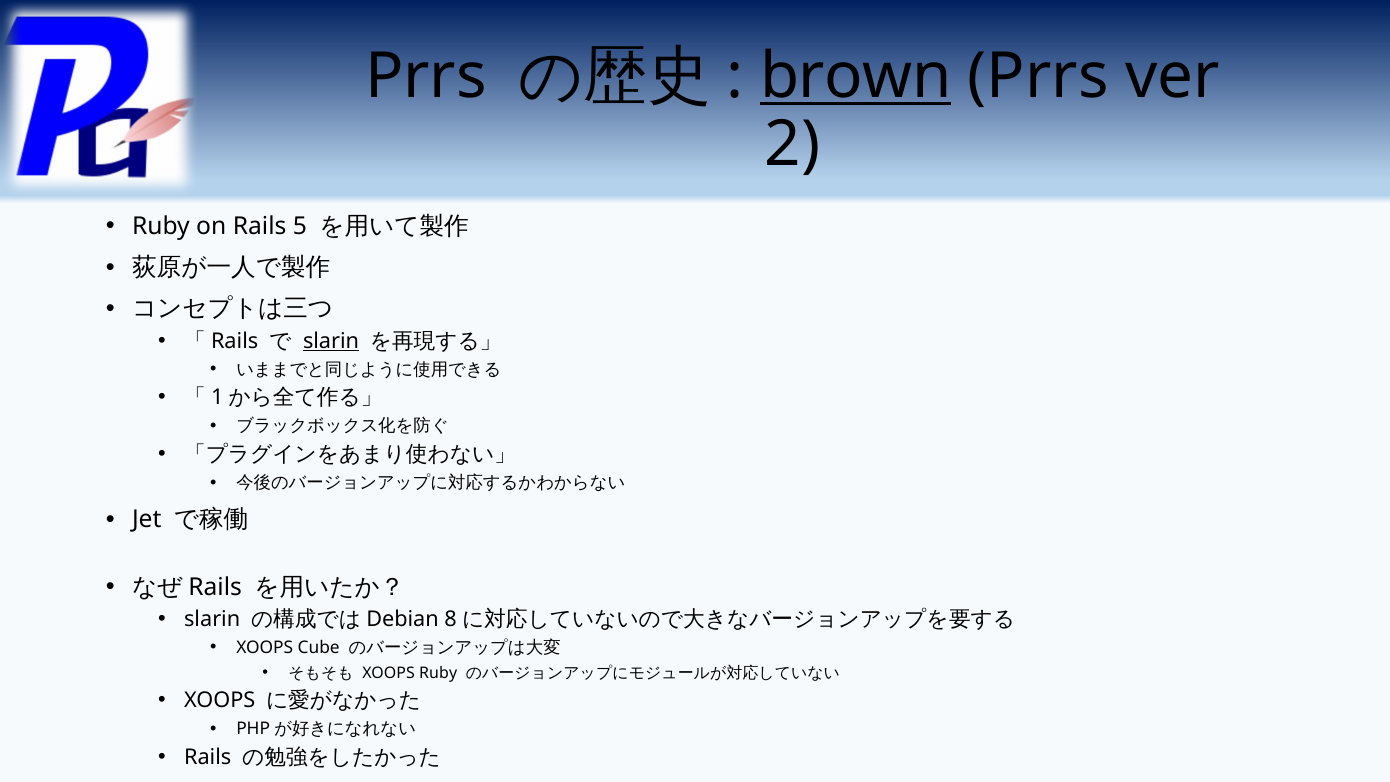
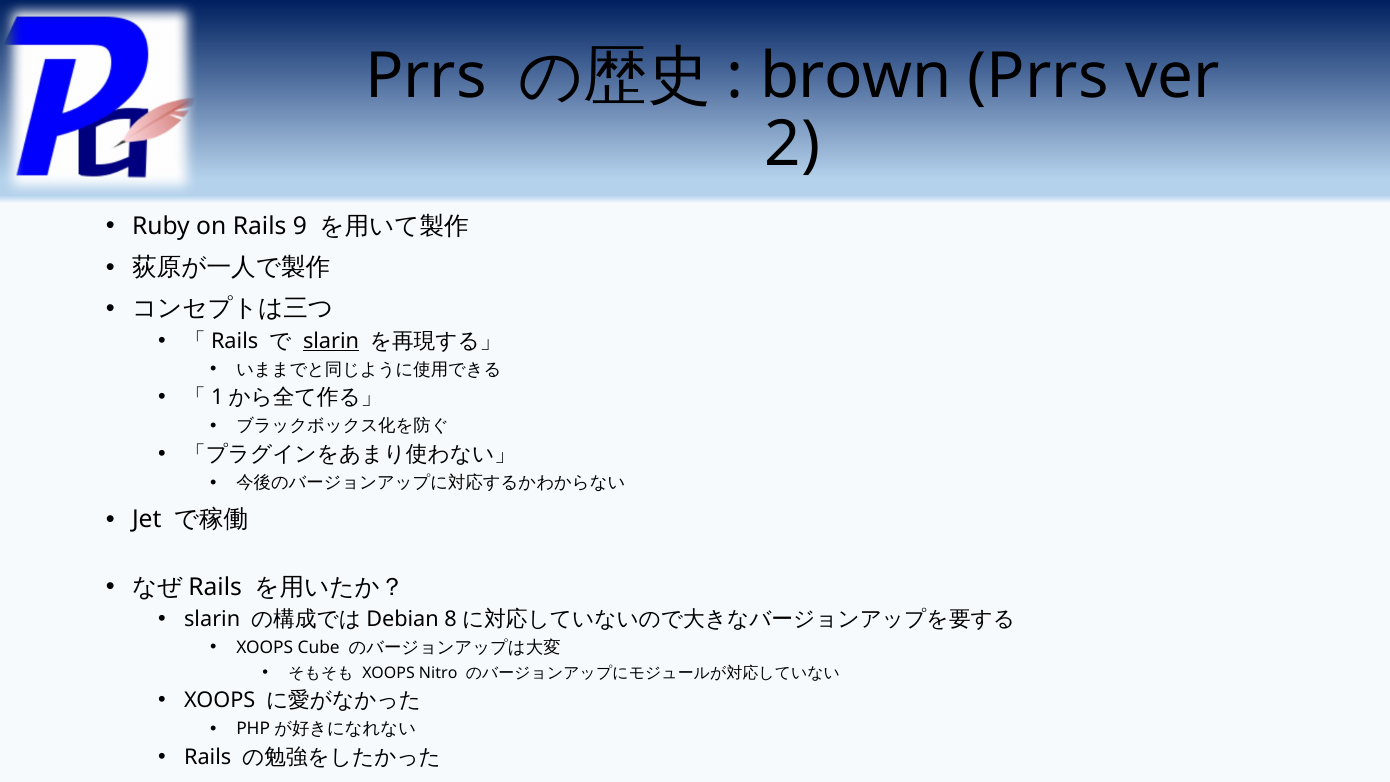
brown underline: present -> none
5: 5 -> 9
XOOPS Ruby: Ruby -> Nitro
